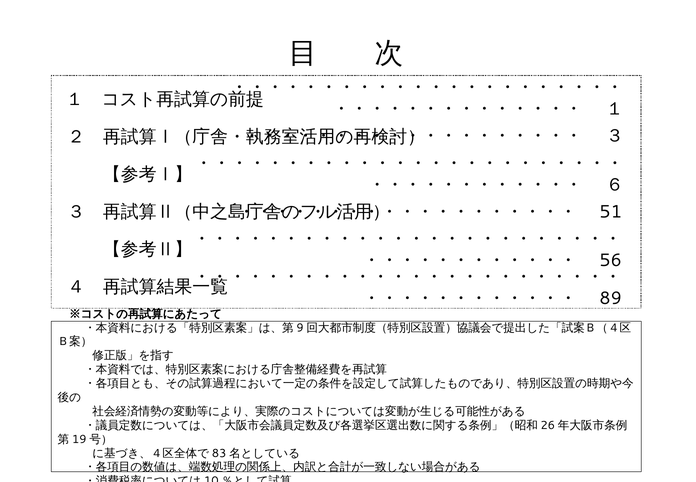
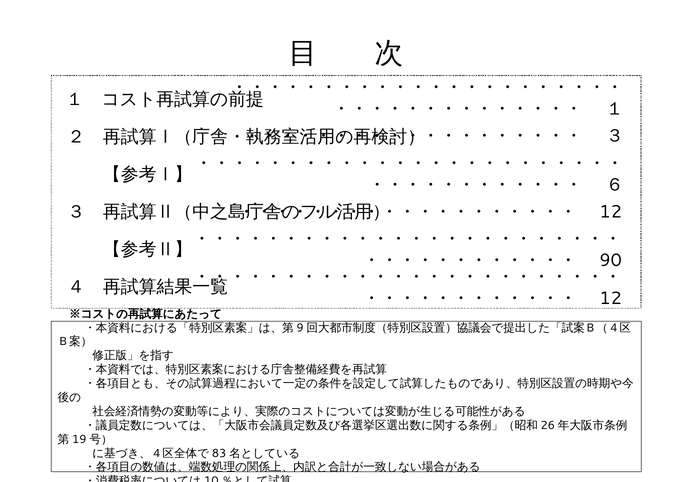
51 at (611, 212): 51 -> 12
56: 56 -> 90
89 at (611, 298): 89 -> 12
